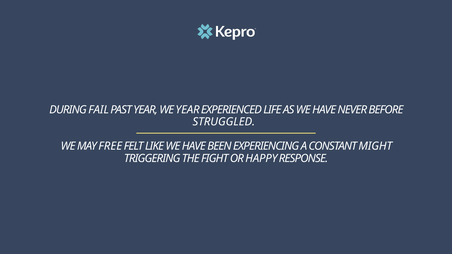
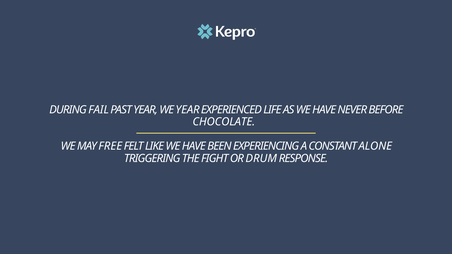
STRUGGLED: STRUGGLED -> CHOCOLATE
MIGHT: MIGHT -> ALONE
HAPPY: HAPPY -> DRUM
